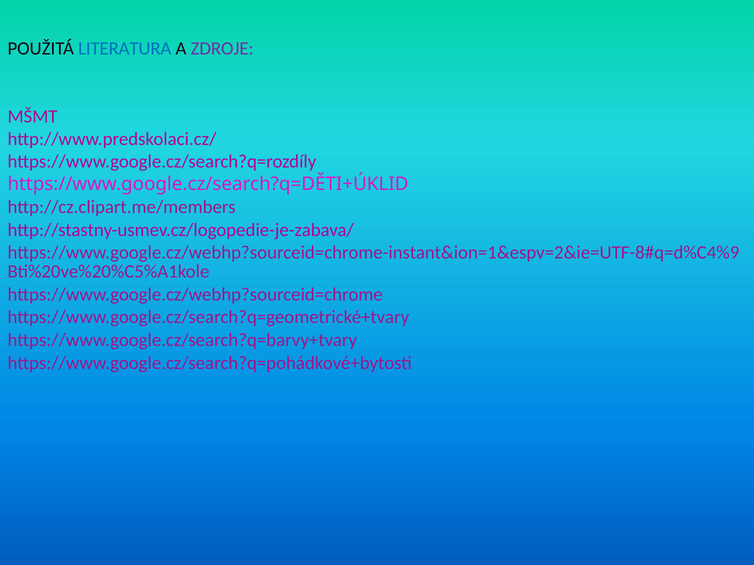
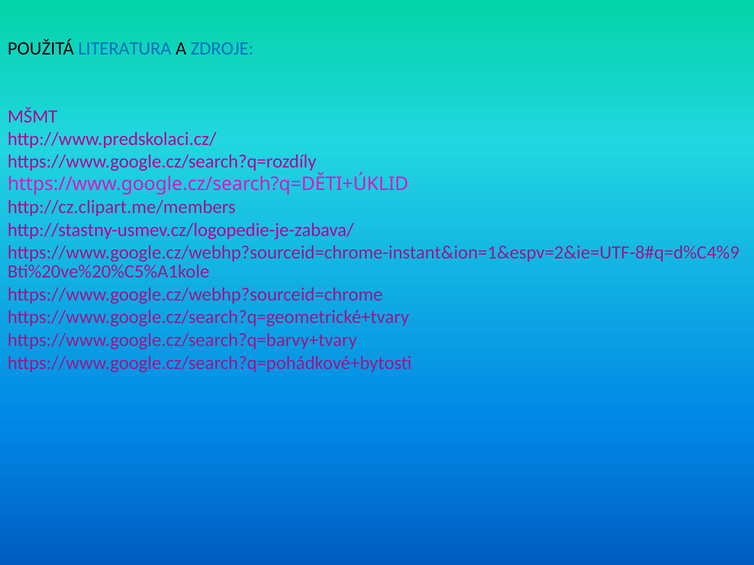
ZDROJE colour: purple -> blue
